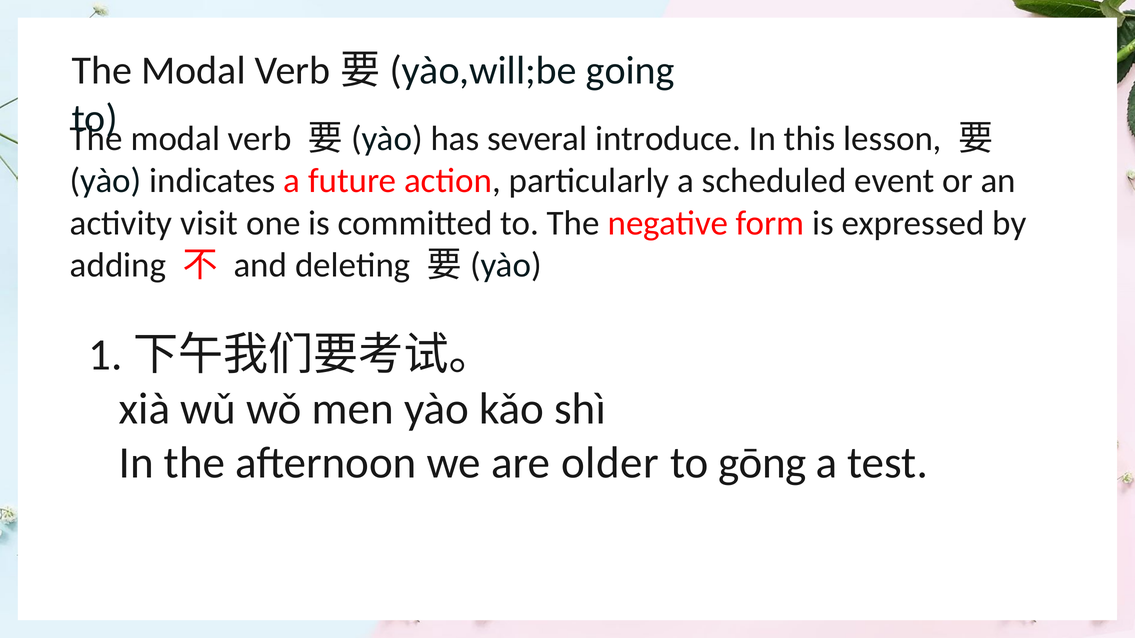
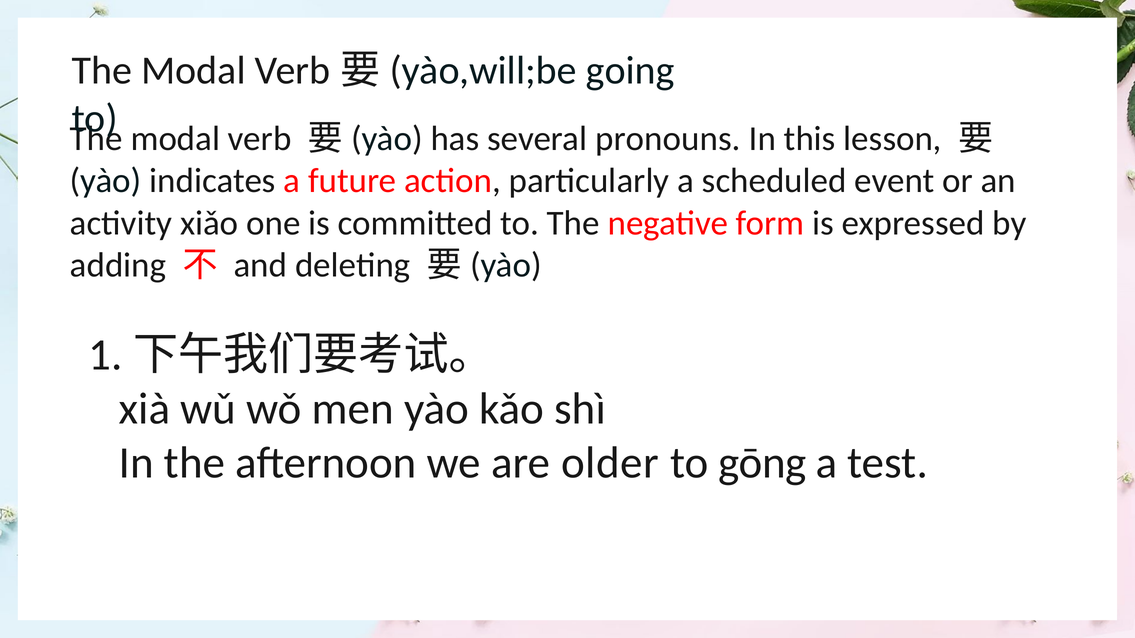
introduce: introduce -> pronouns
visit: visit -> xiǎo
